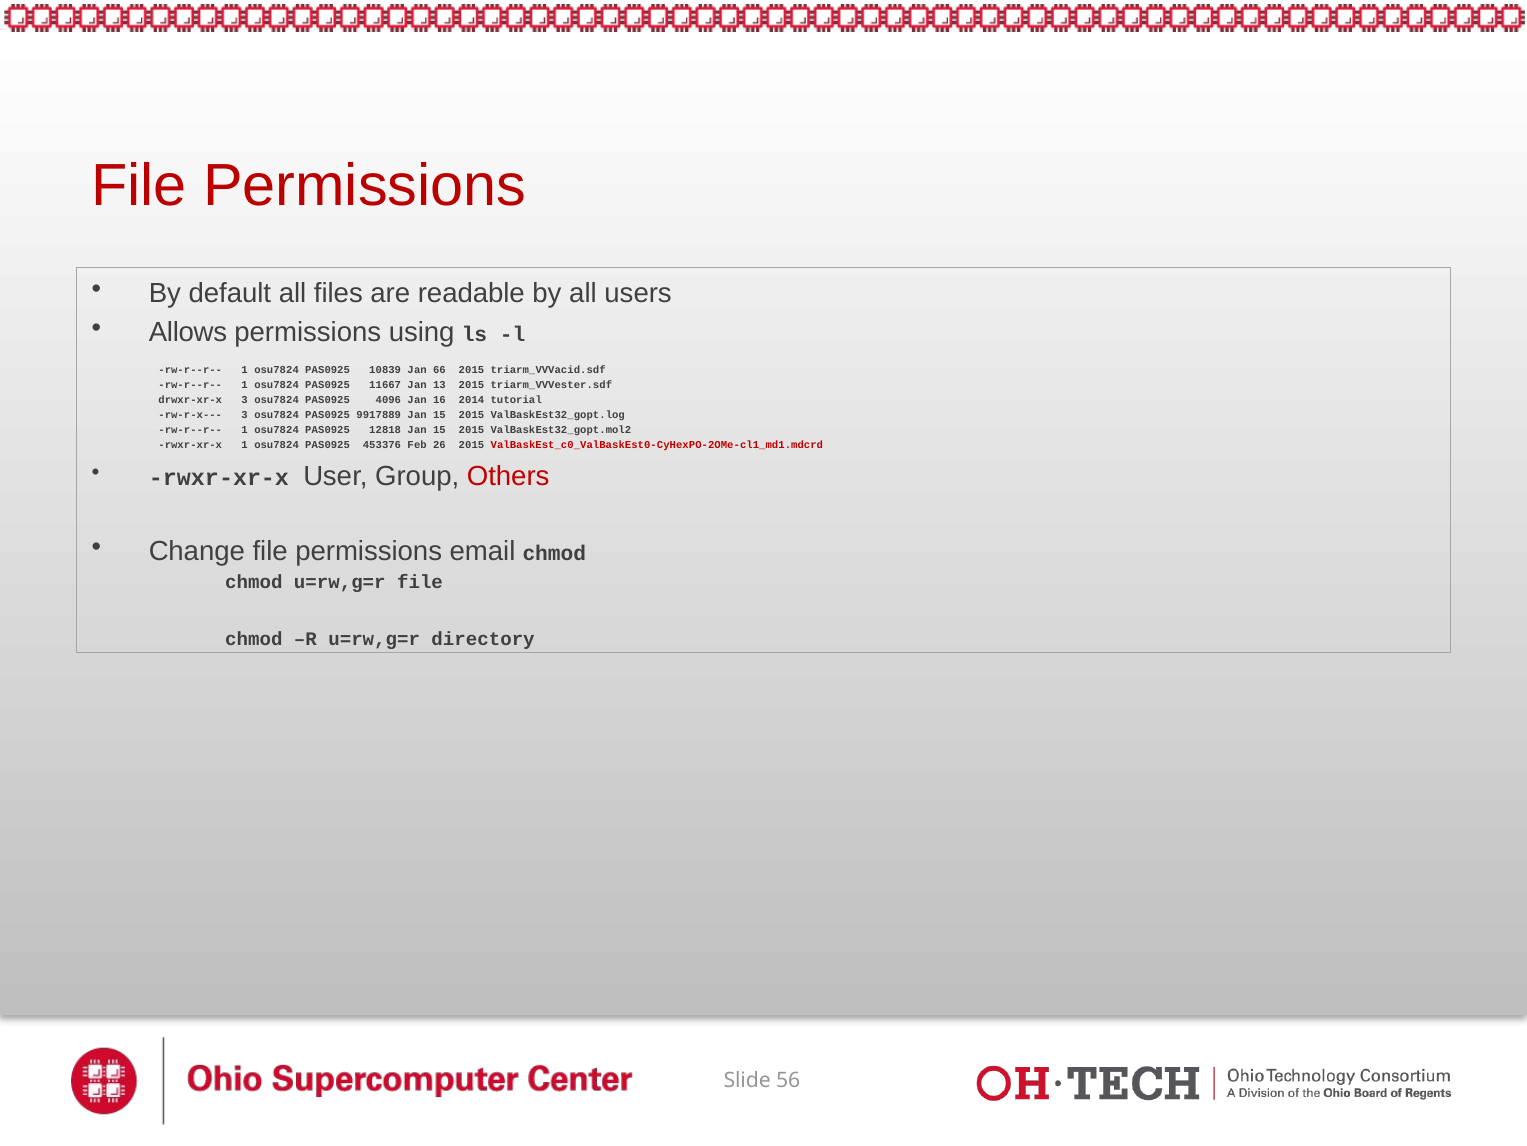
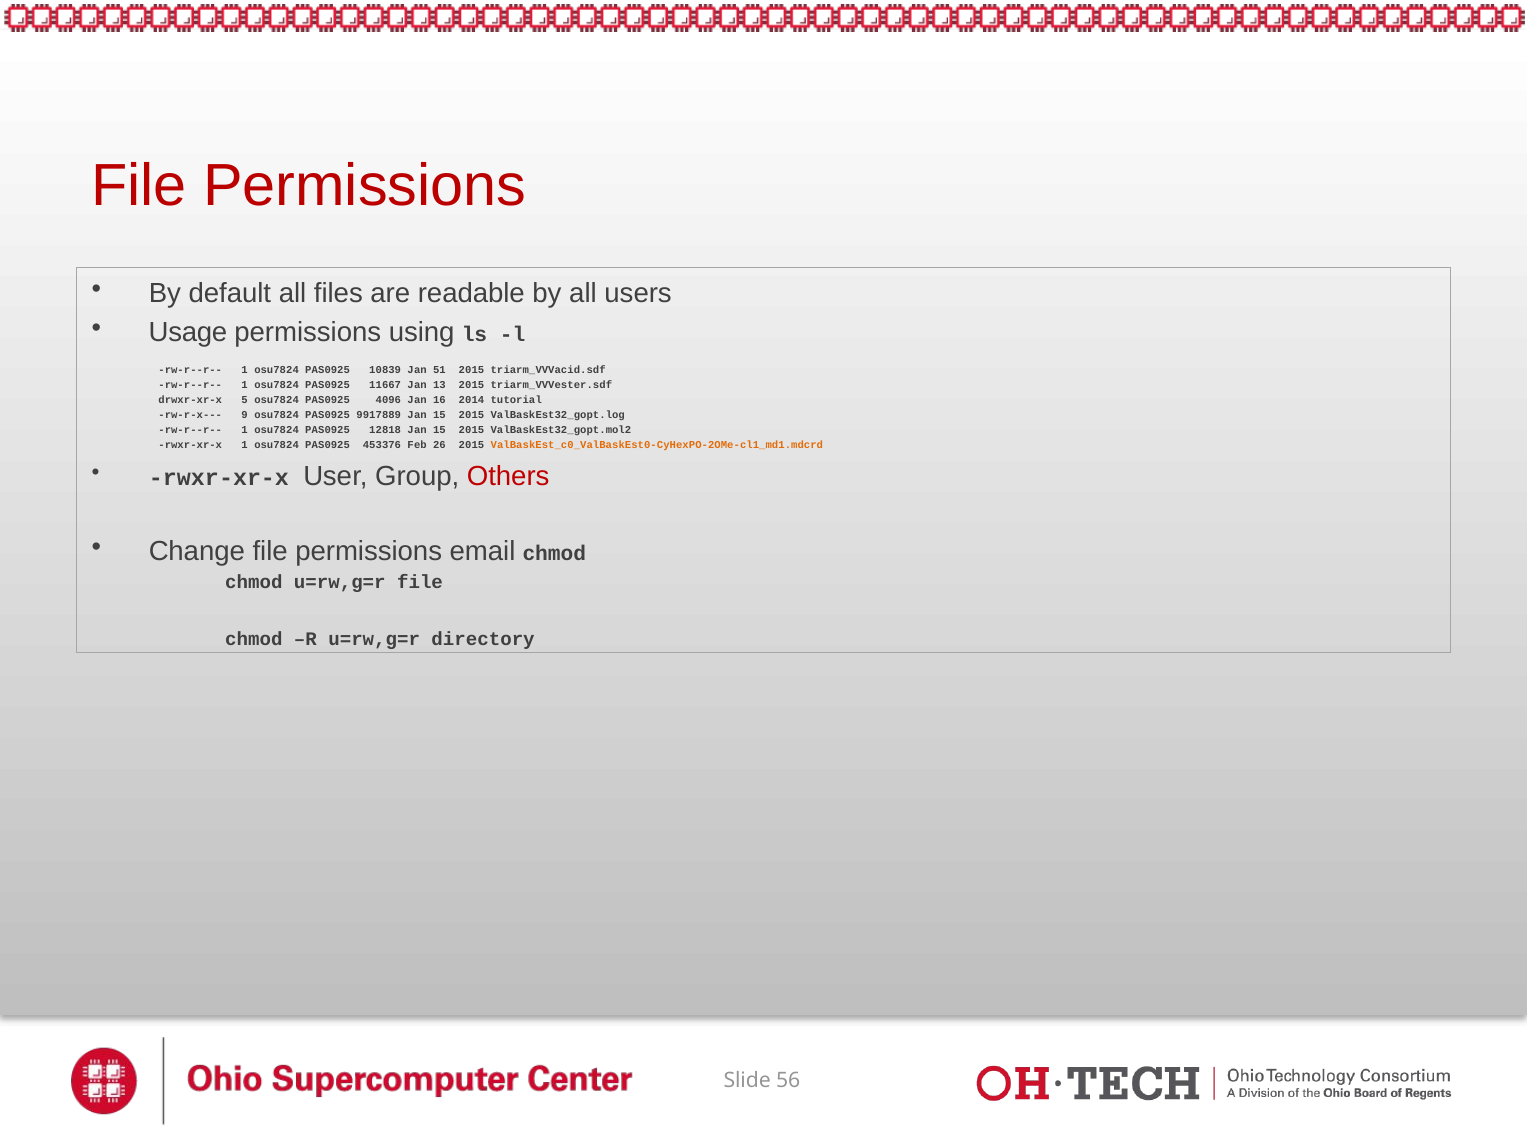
Allows: Allows -> Usage
66: 66 -> 51
drwxr-xr-x 3: 3 -> 5
rw-r-x--- 3: 3 -> 9
ValBaskEst_c0_ValBaskEst0-CyHexPO-2OMe-cl1_md1.mdcrd colour: red -> orange
